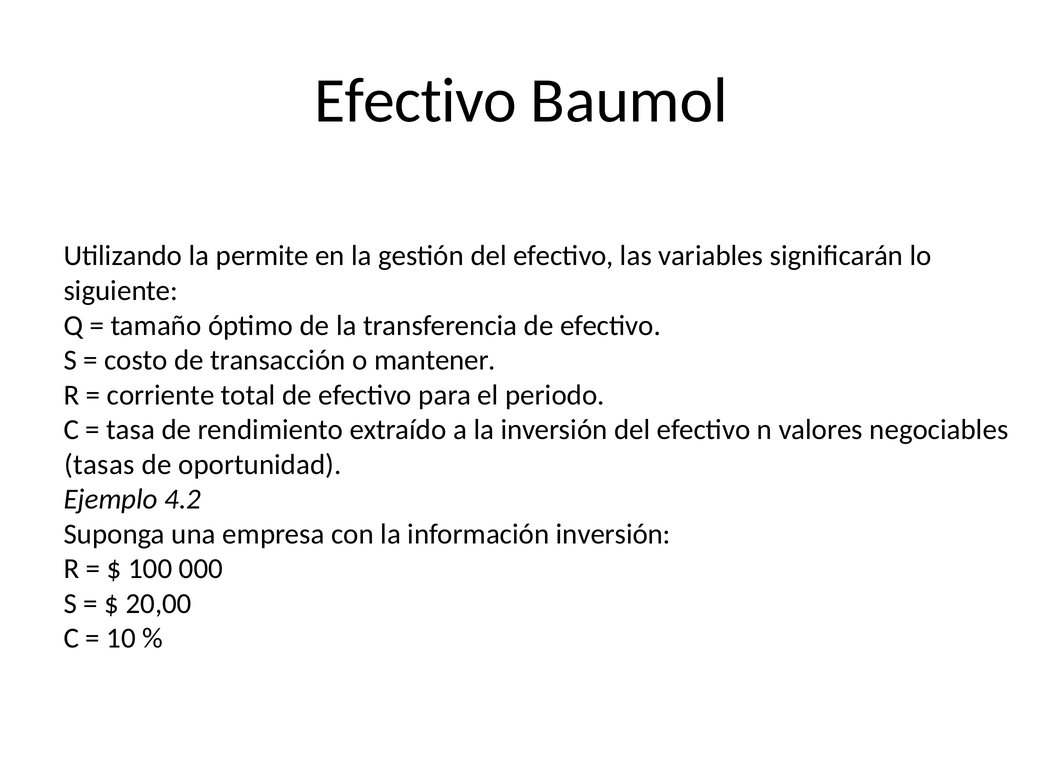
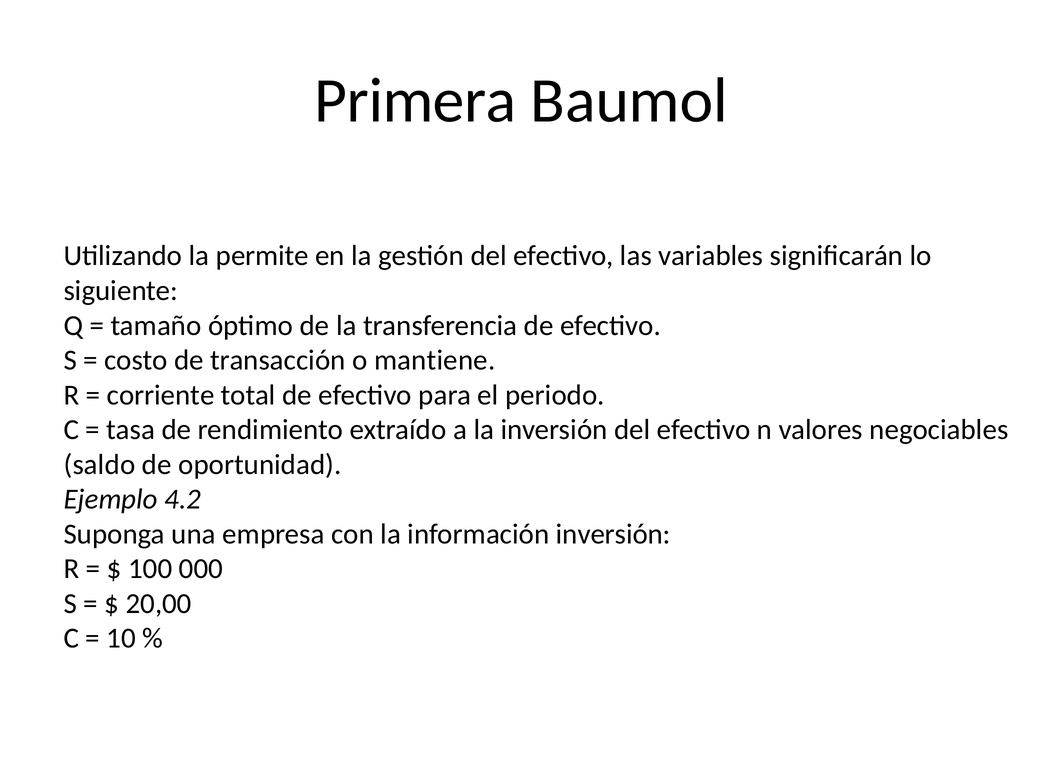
Efectivo at (415, 101): Efectivo -> Primera
mantener: mantener -> mantiene
tasas: tasas -> saldo
